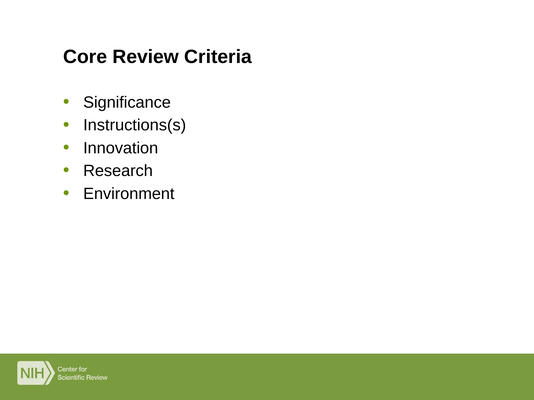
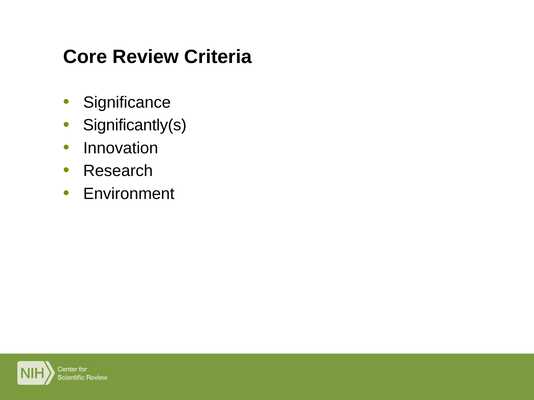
Instructions(s: Instructions(s -> Significantly(s
